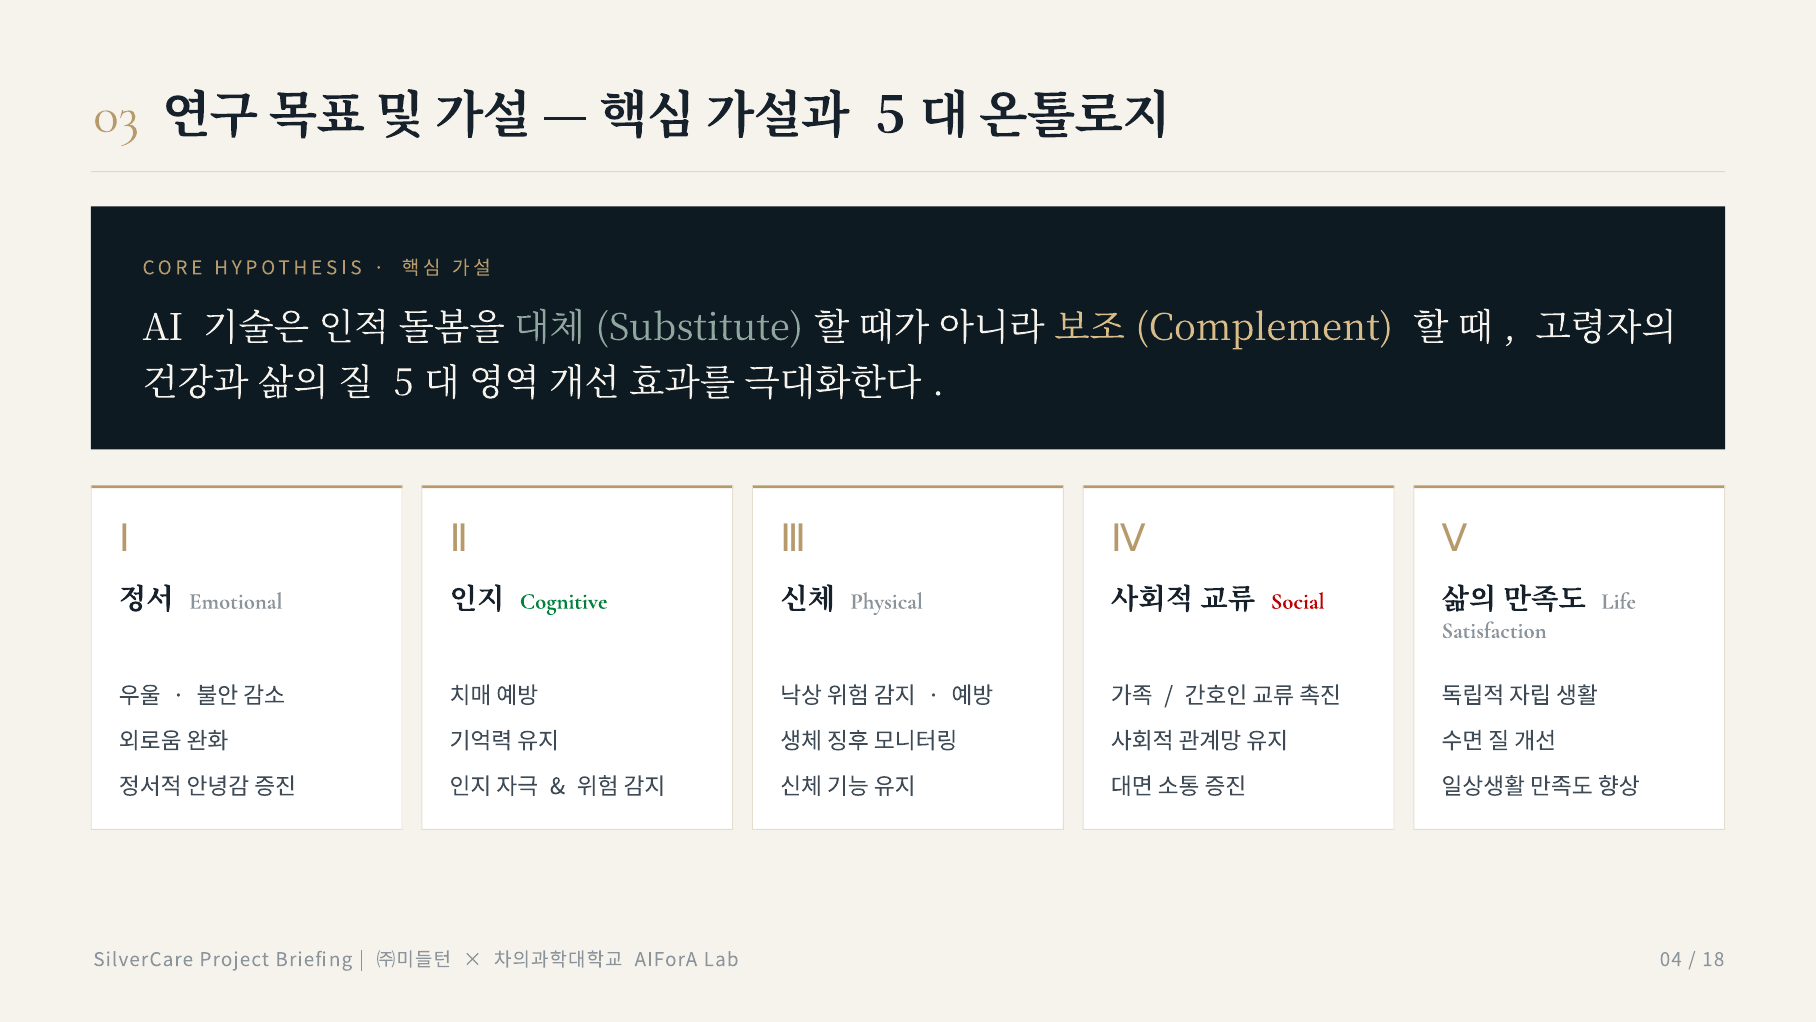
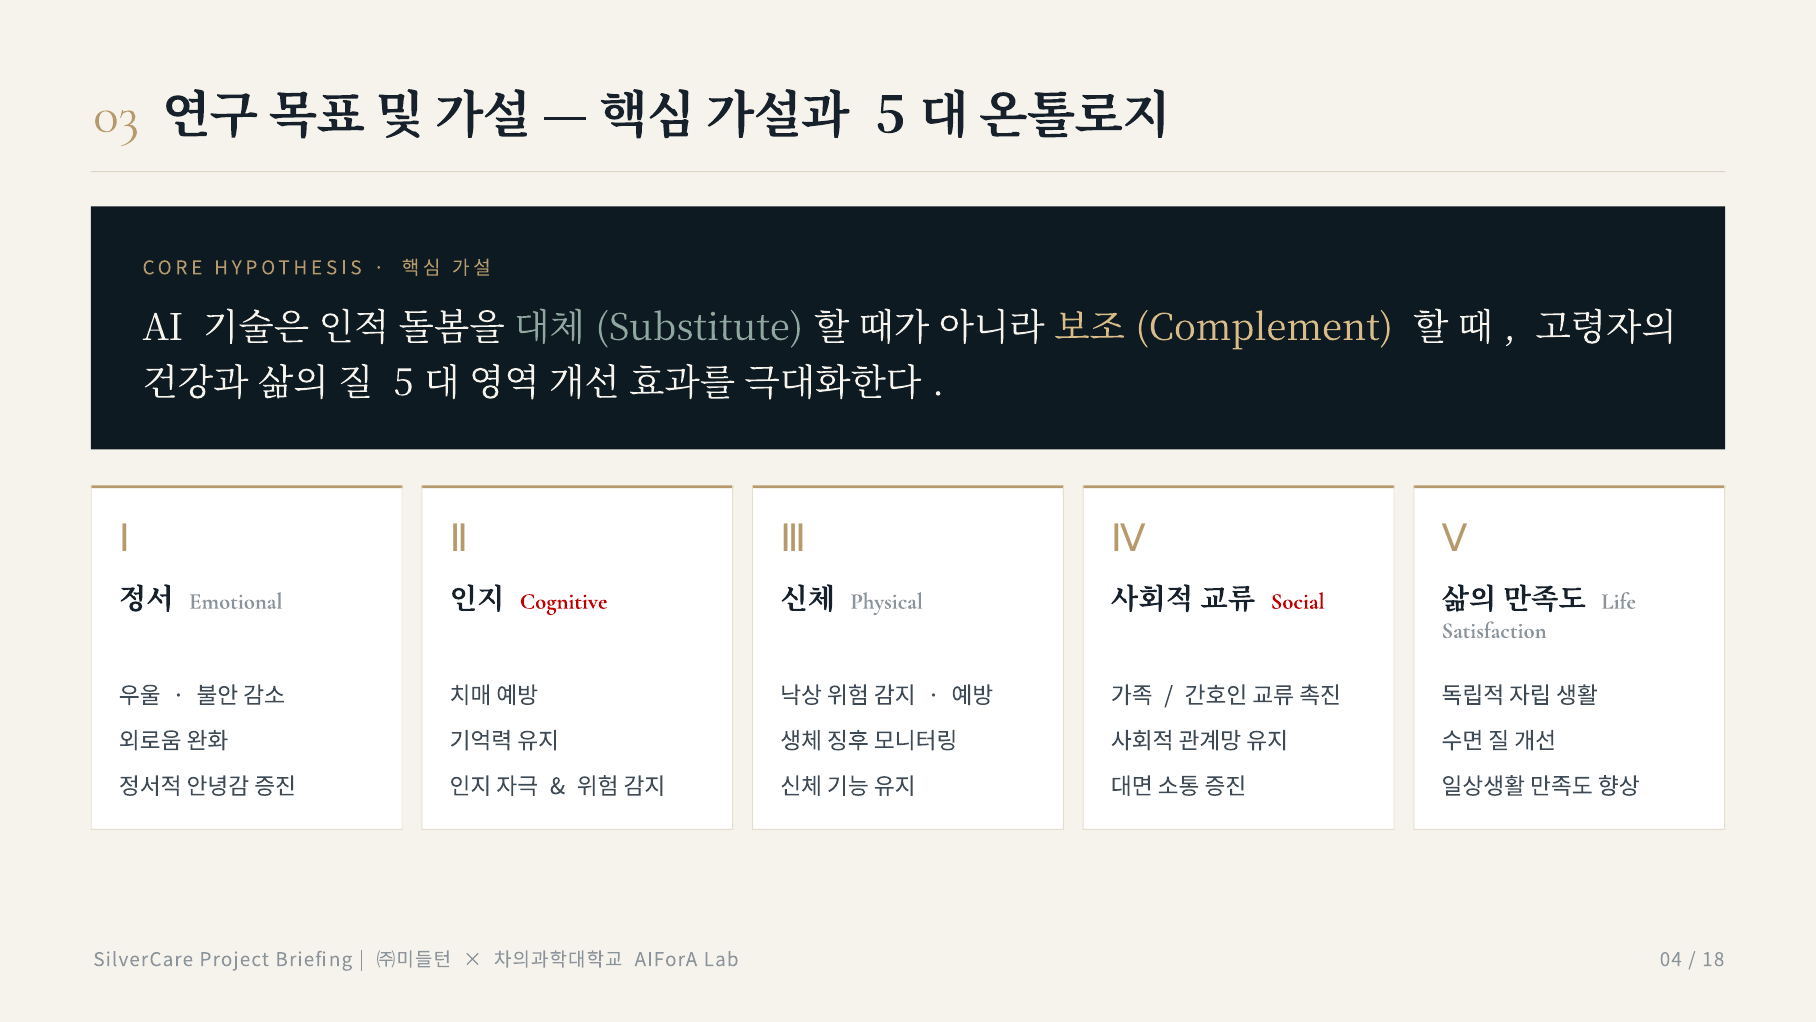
Cognitive colour: green -> red
